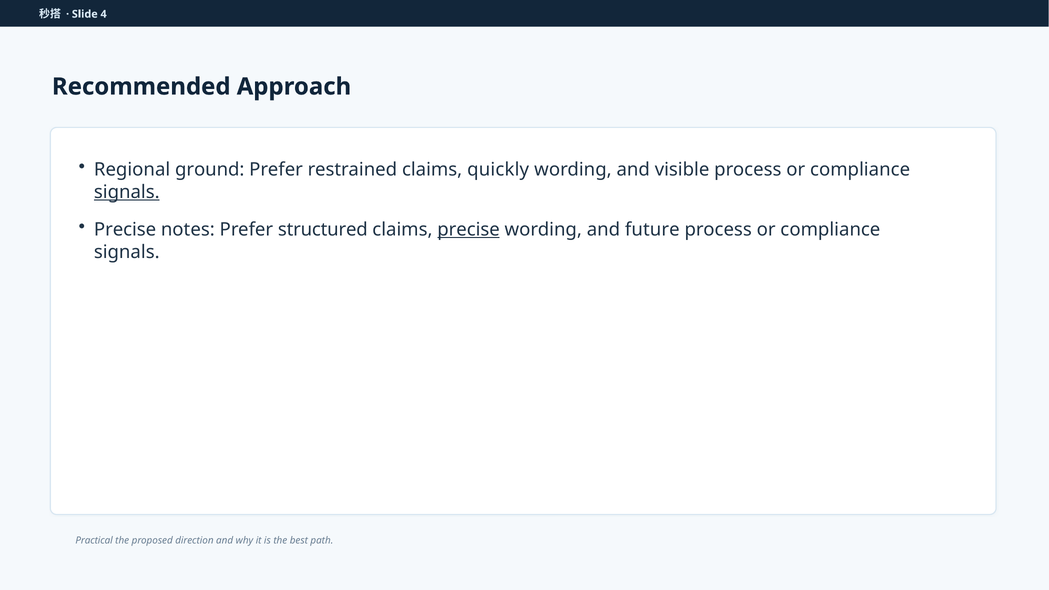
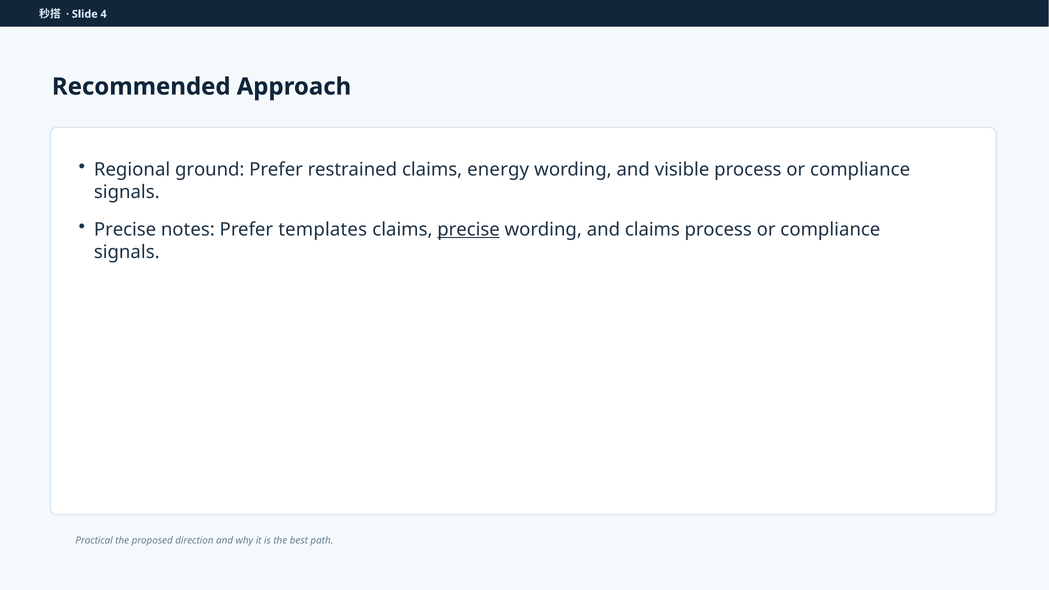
quickly: quickly -> energy
signals at (127, 192) underline: present -> none
structured: structured -> templates
and future: future -> claims
